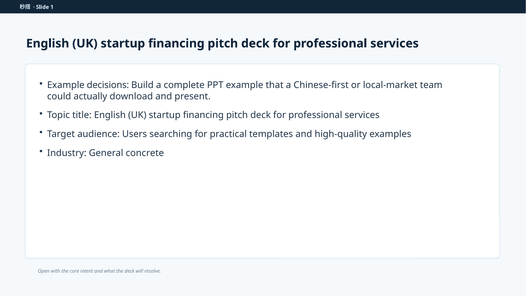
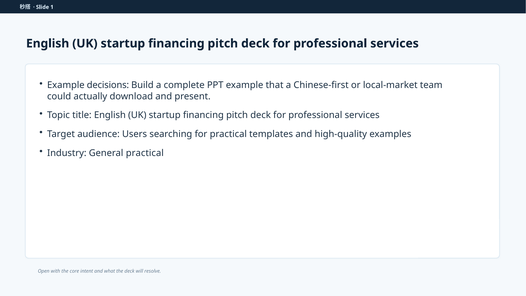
General concrete: concrete -> practical
